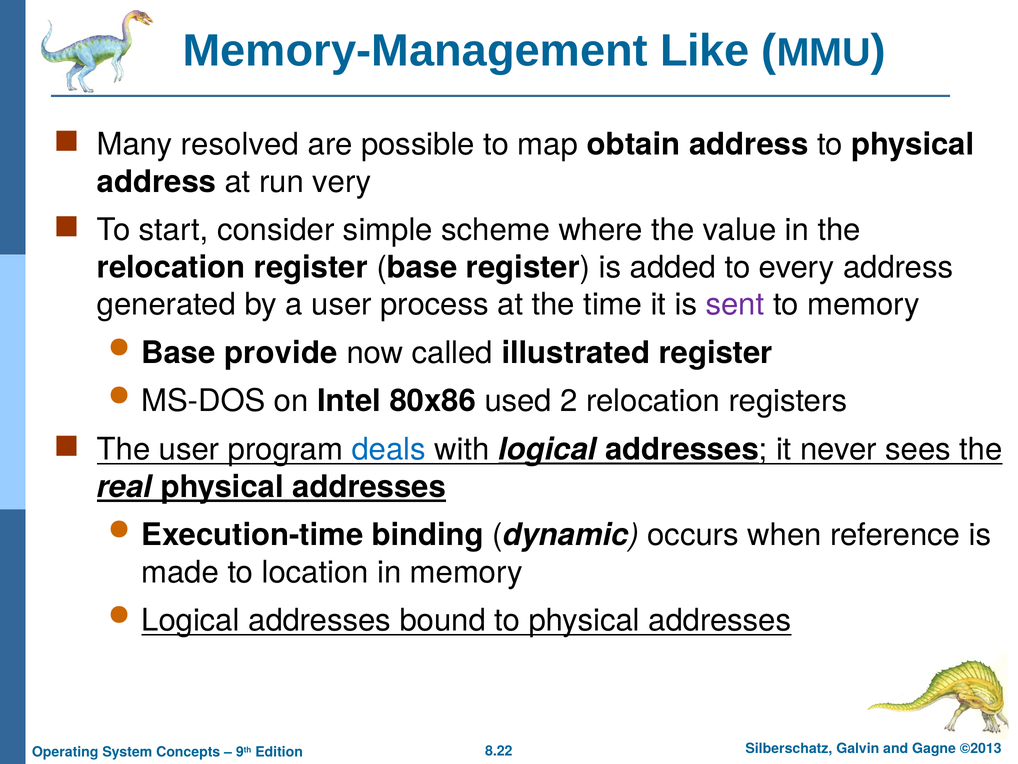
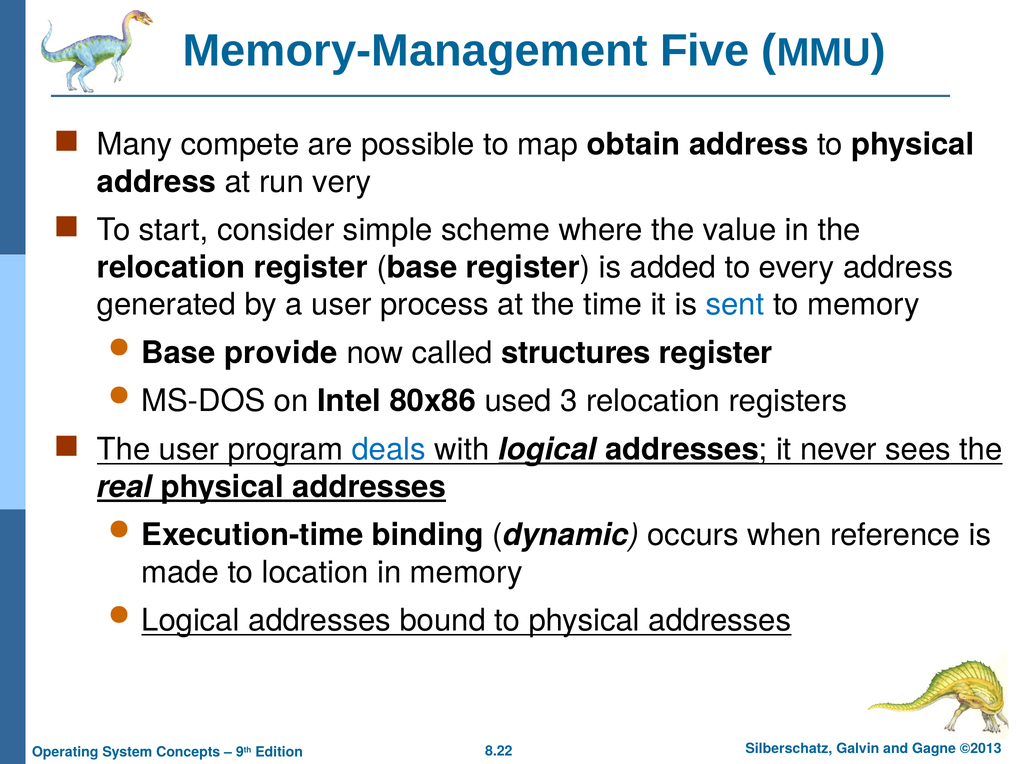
Like: Like -> Five
resolved: resolved -> compete
sent colour: purple -> blue
illustrated: illustrated -> structures
2: 2 -> 3
